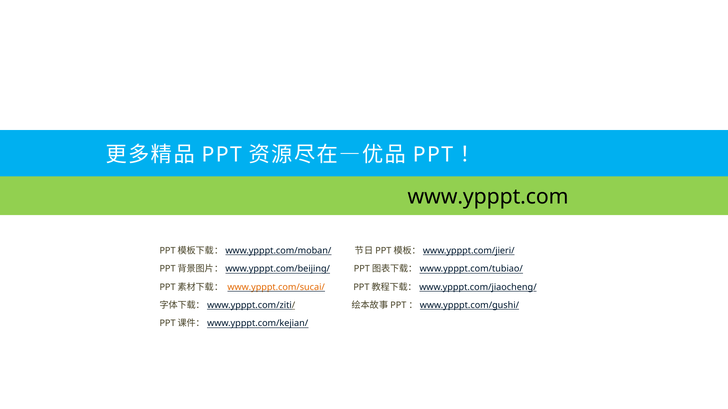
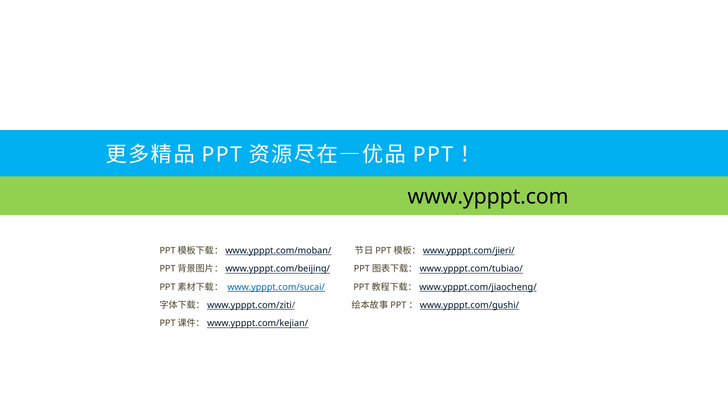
www.ypppt.com/sucai/ colour: orange -> blue
